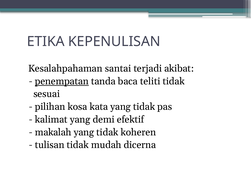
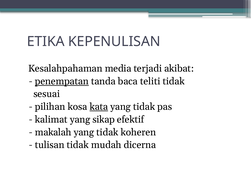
santai: santai -> media
kata underline: none -> present
demi: demi -> sikap
